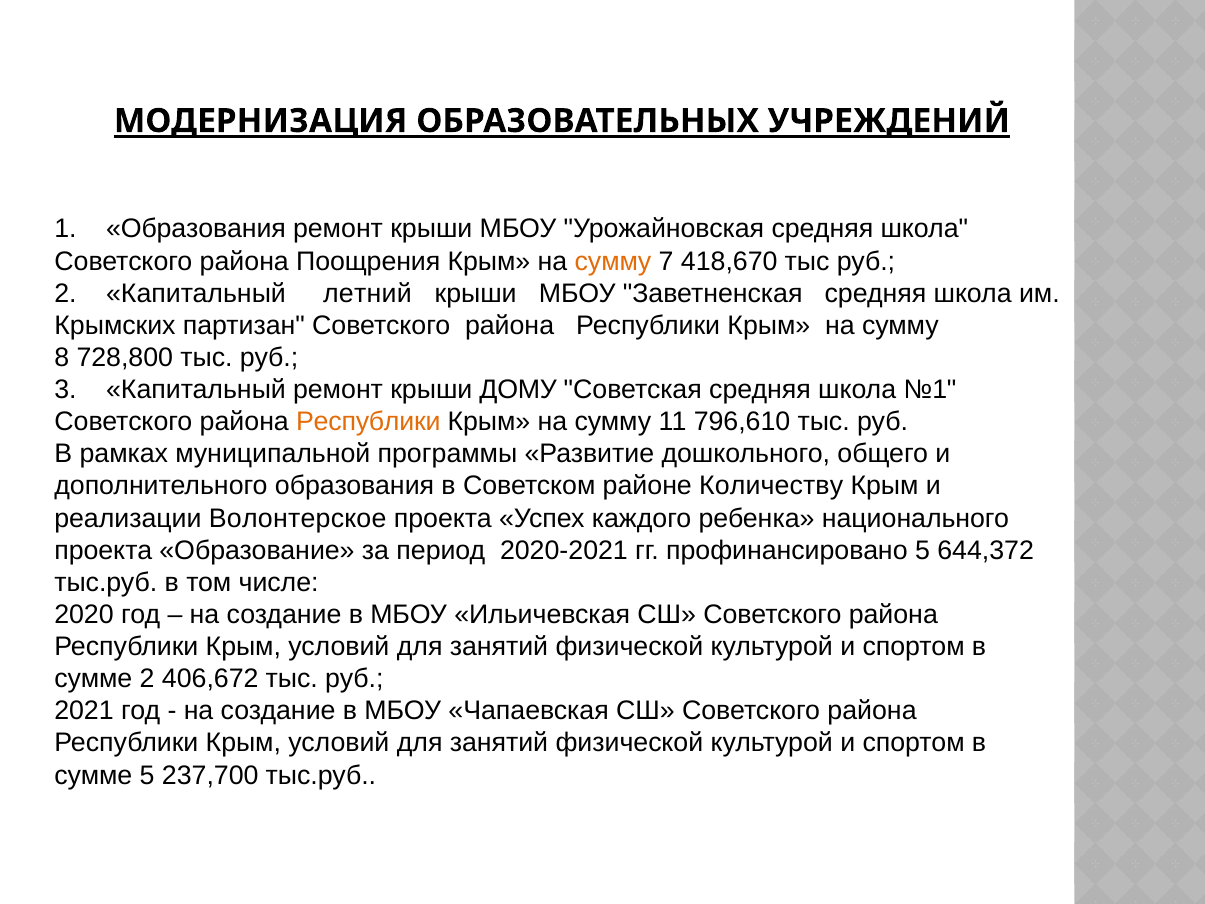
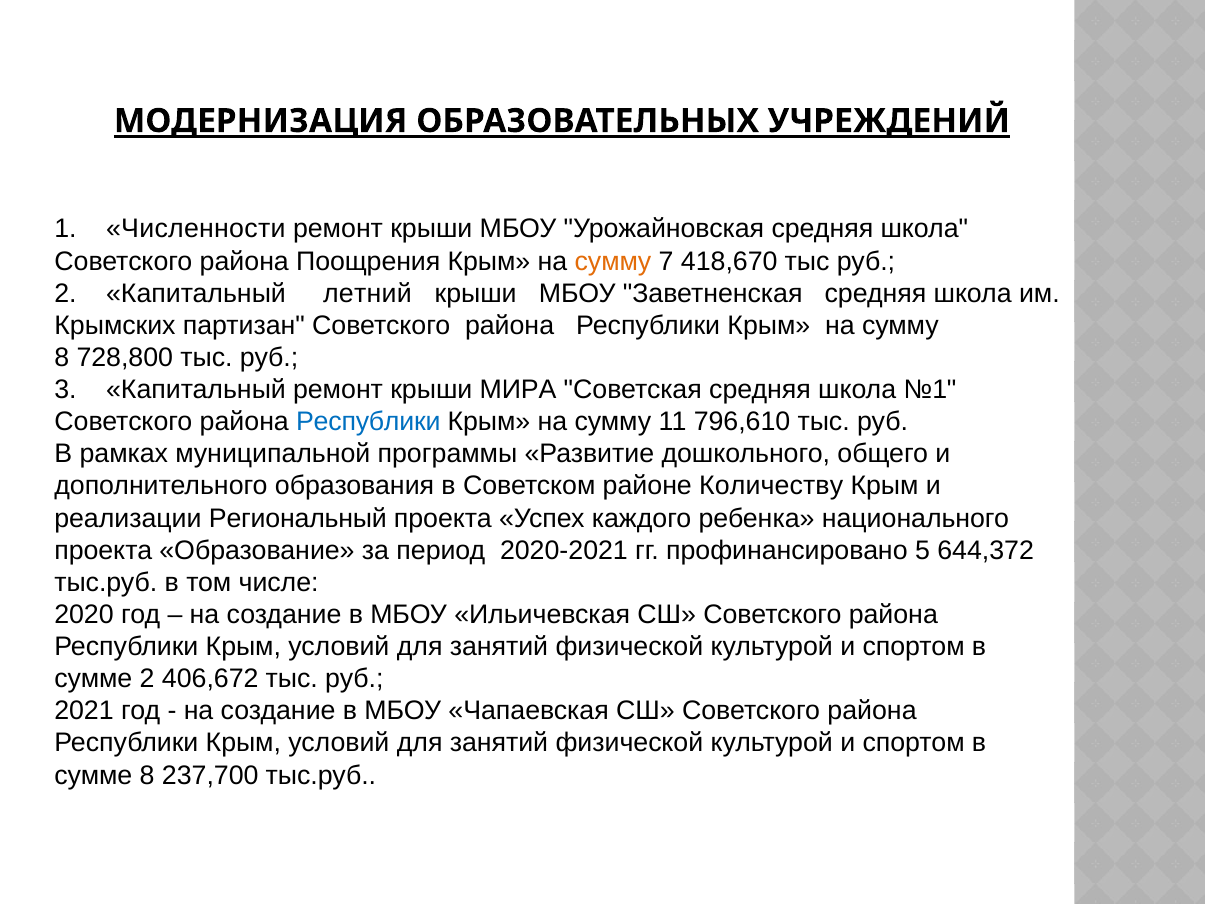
1 Образования: Образования -> Численности
ДОМУ: ДОМУ -> МИРА
Республики at (368, 422) colour: orange -> blue
Волонтерское: Волонтерское -> Региональный
сумме 5: 5 -> 8
